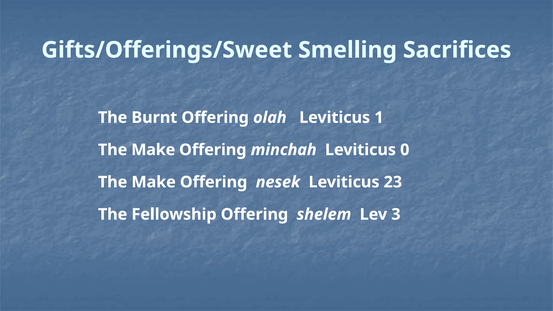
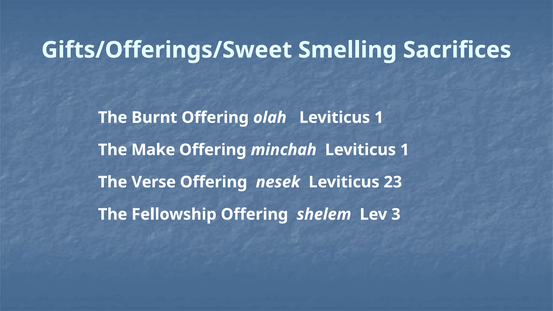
minchah Leviticus 0: 0 -> 1
Make at (154, 182): Make -> Verse
